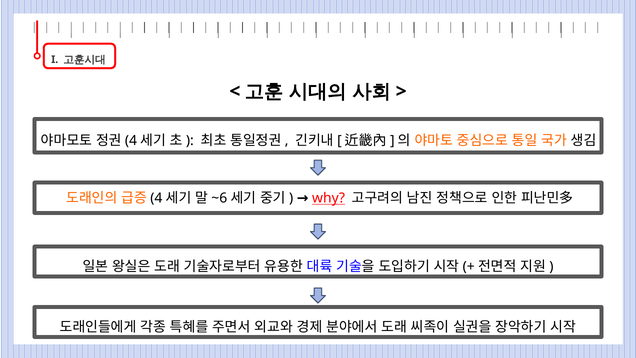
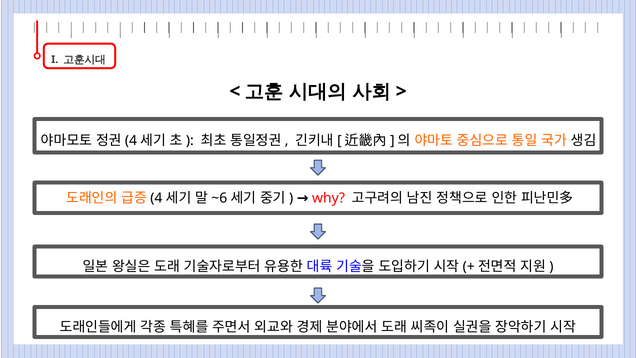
why underline: present -> none
